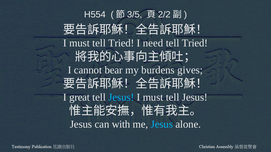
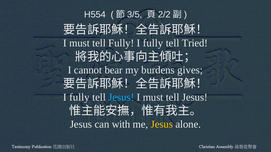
must tell Tried: Tried -> Fully
need at (153, 43): need -> fully
great at (80, 97): great -> fully
Jesus at (162, 125) colour: light blue -> yellow
